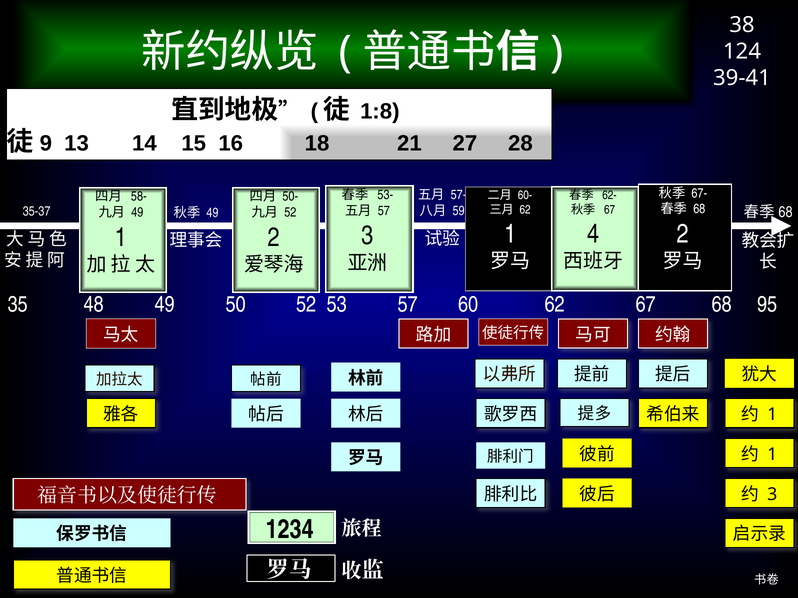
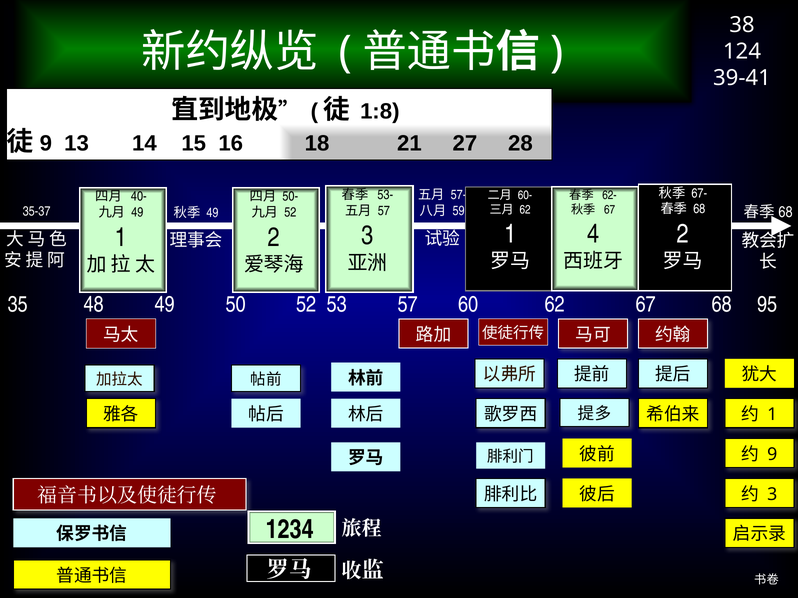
58-: 58- -> 40-
1 at (772, 455): 1 -> 9
